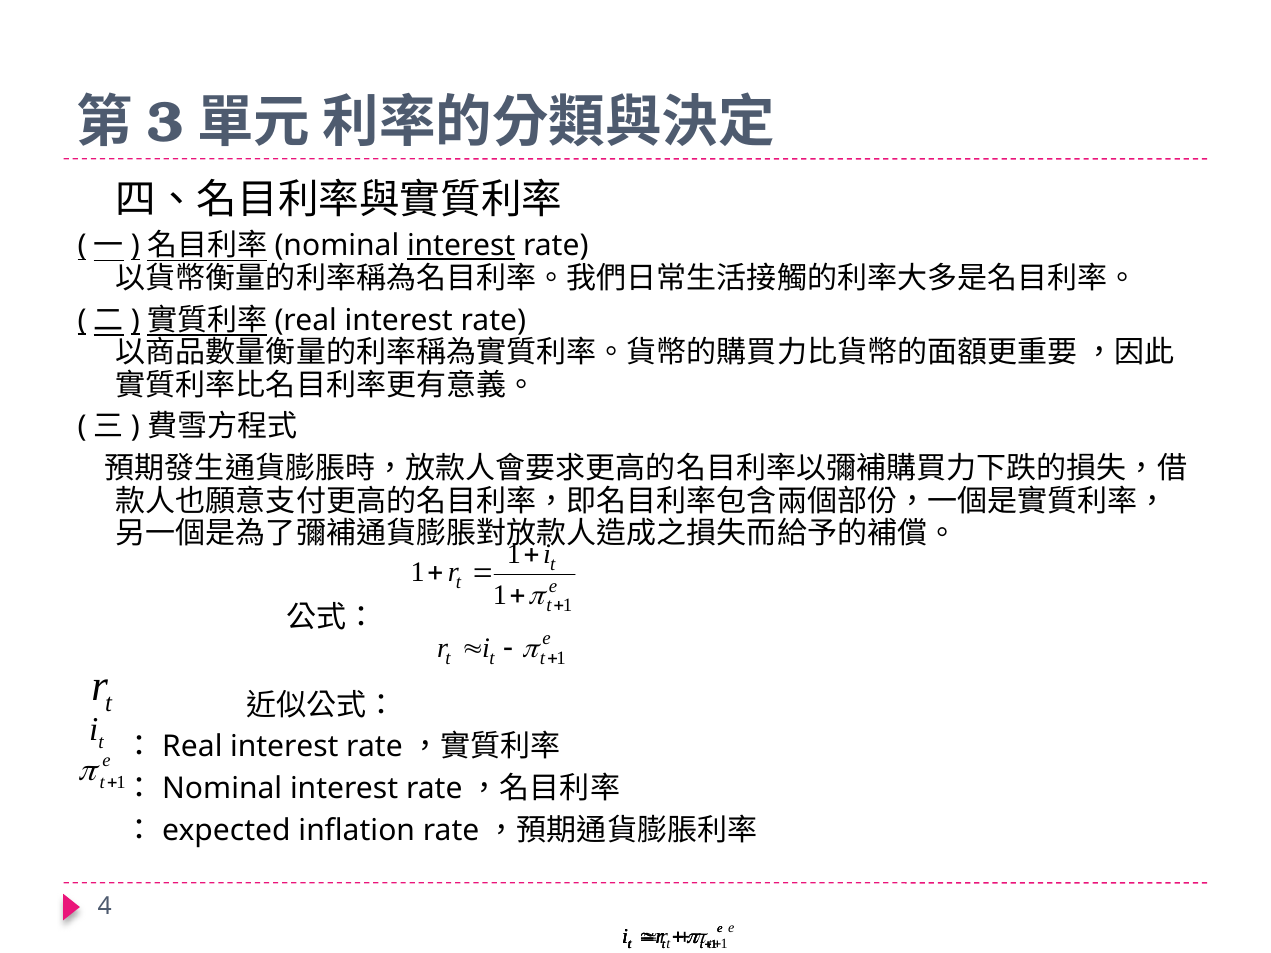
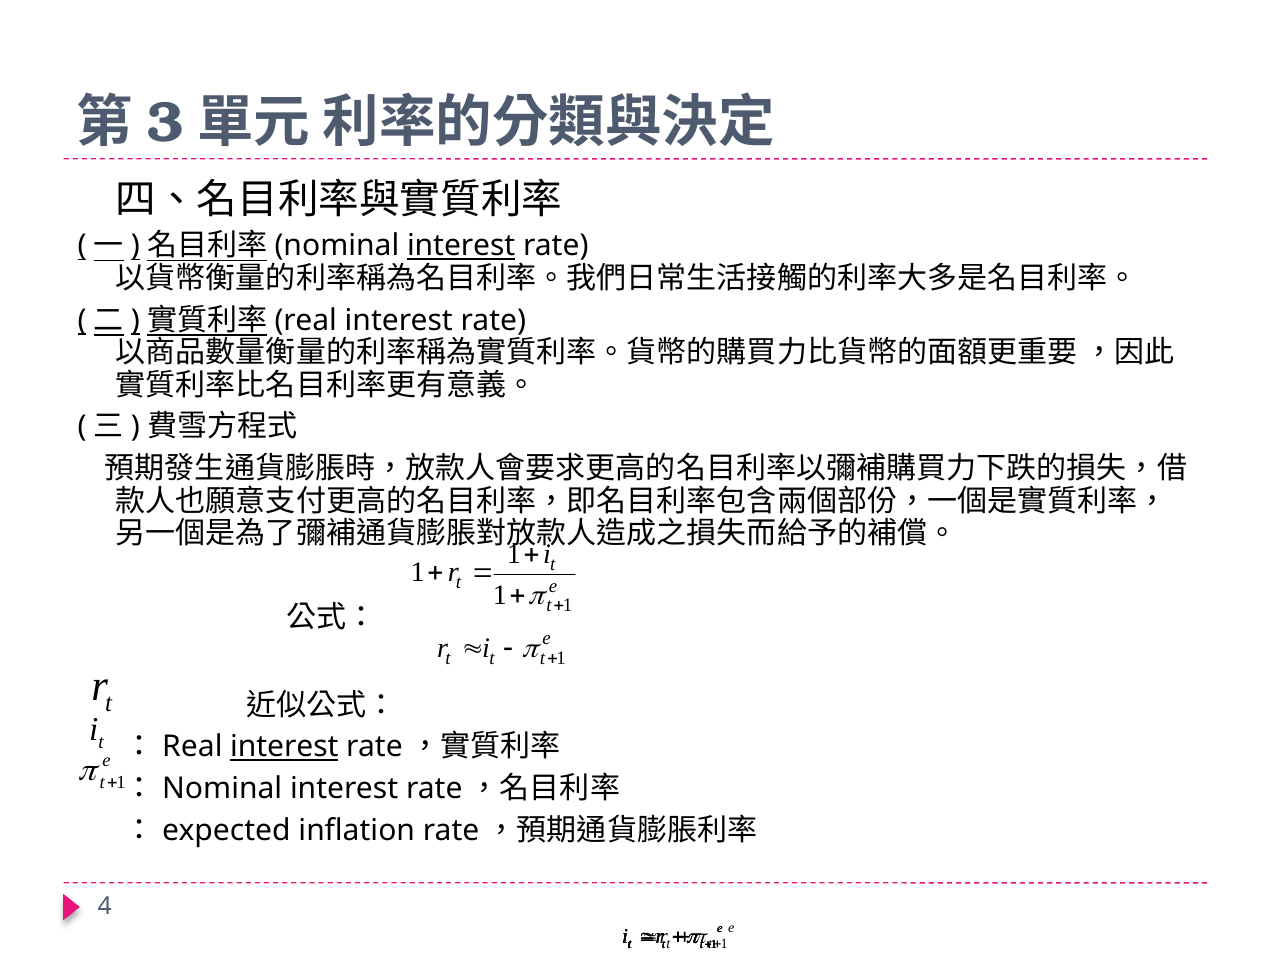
interest at (284, 747) underline: none -> present
